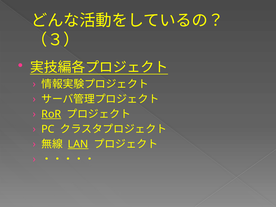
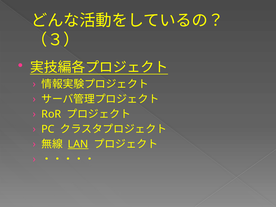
RoR underline: present -> none
